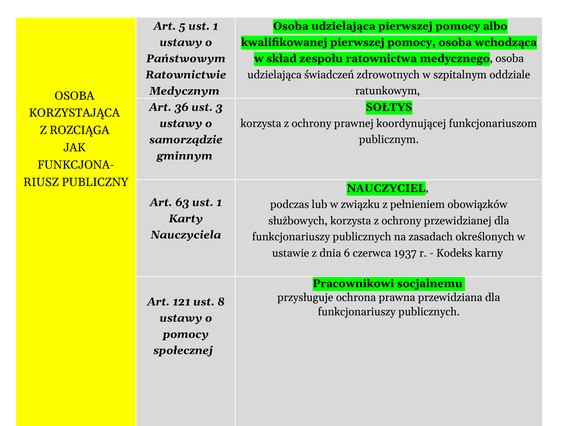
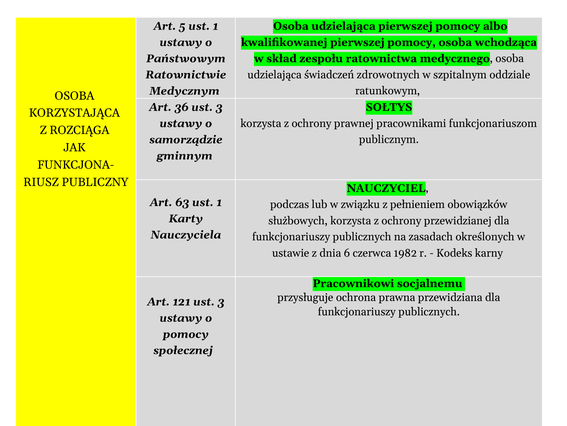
koordynującej: koordynującej -> pracownikami
1937: 1937 -> 1982
121 ust 8: 8 -> 3
